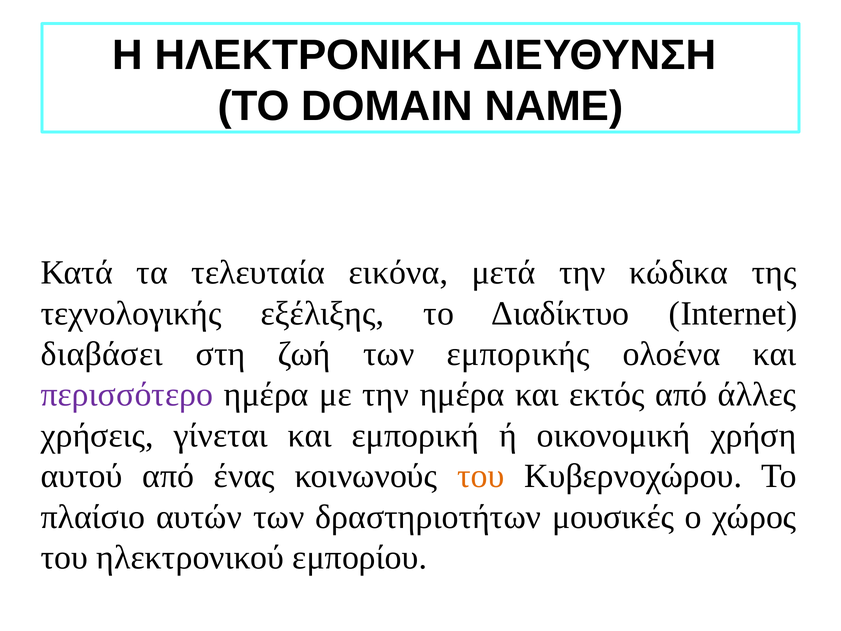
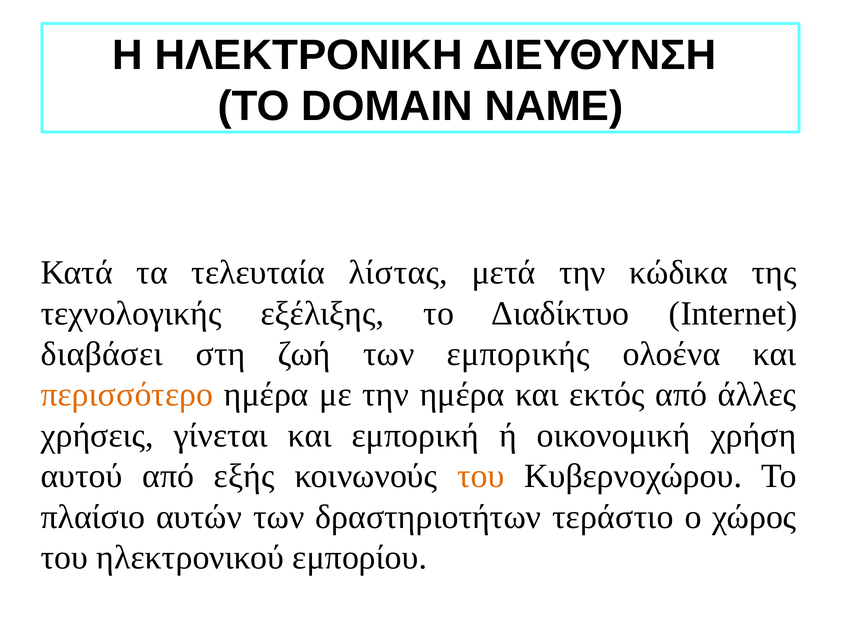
εικόνα: εικόνα -> λίστας
περισσότερο colour: purple -> orange
ένας: ένας -> εξής
μουσικές: μουσικές -> τεράστιο
